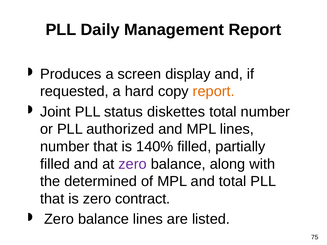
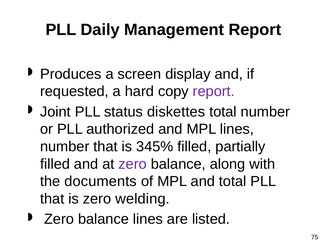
report at (214, 92) colour: orange -> purple
140%: 140% -> 345%
determined: determined -> documents
contract: contract -> welding
